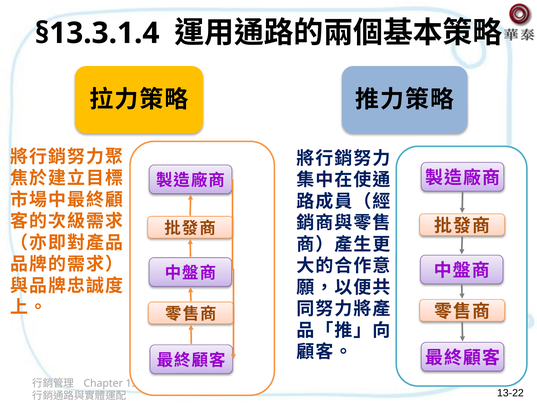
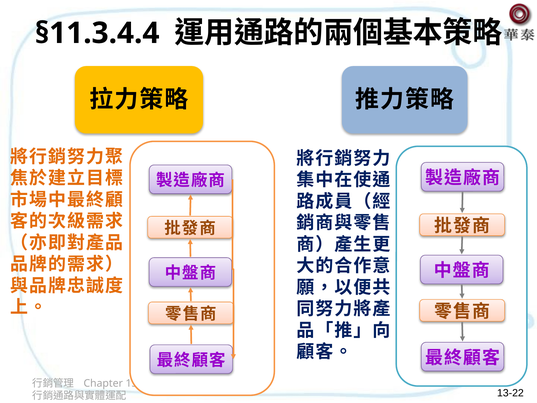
§13.3.1.4: §13.3.1.4 -> §11.3.4.4
